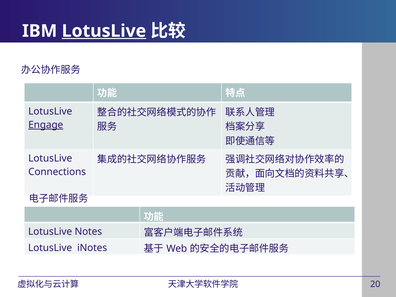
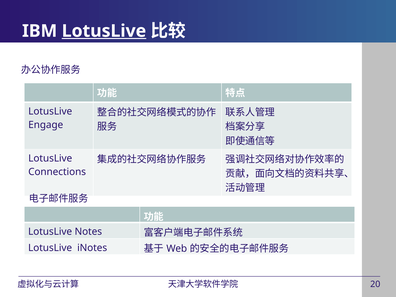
Engage underline: present -> none
